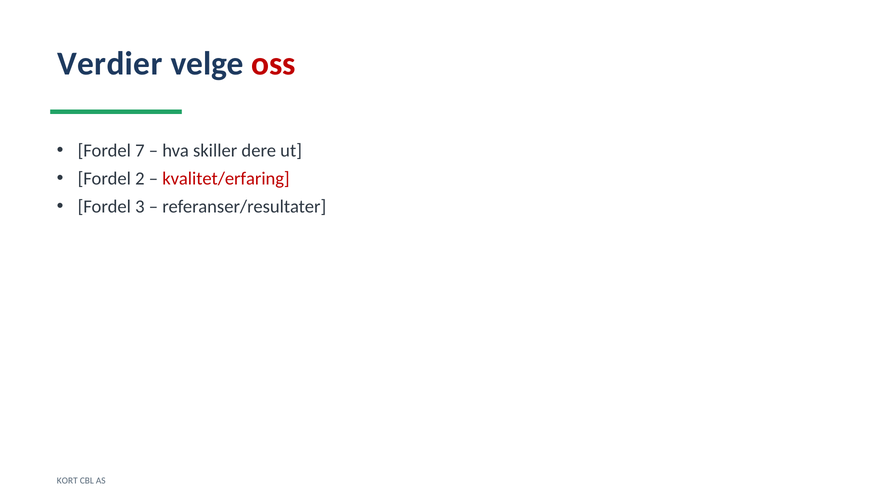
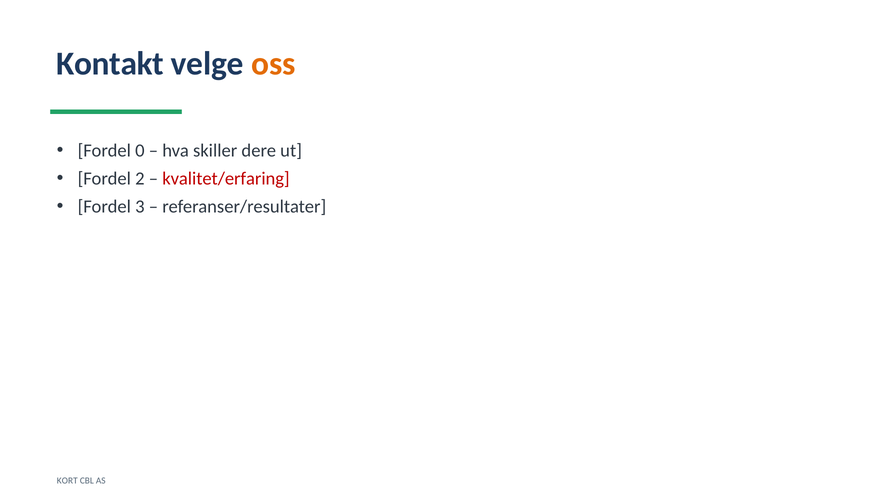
Verdier: Verdier -> Kontakt
oss colour: red -> orange
7: 7 -> 0
